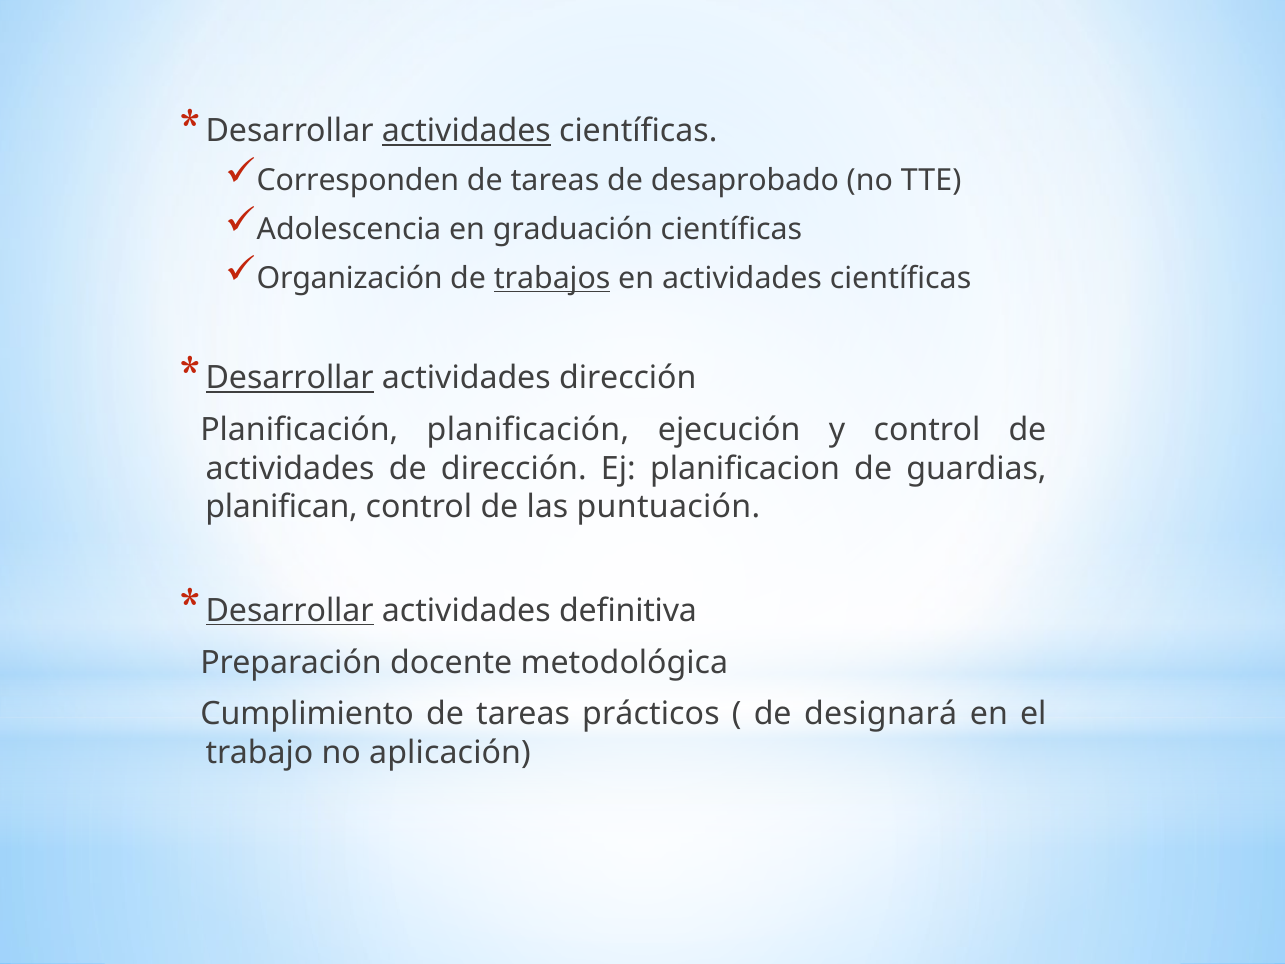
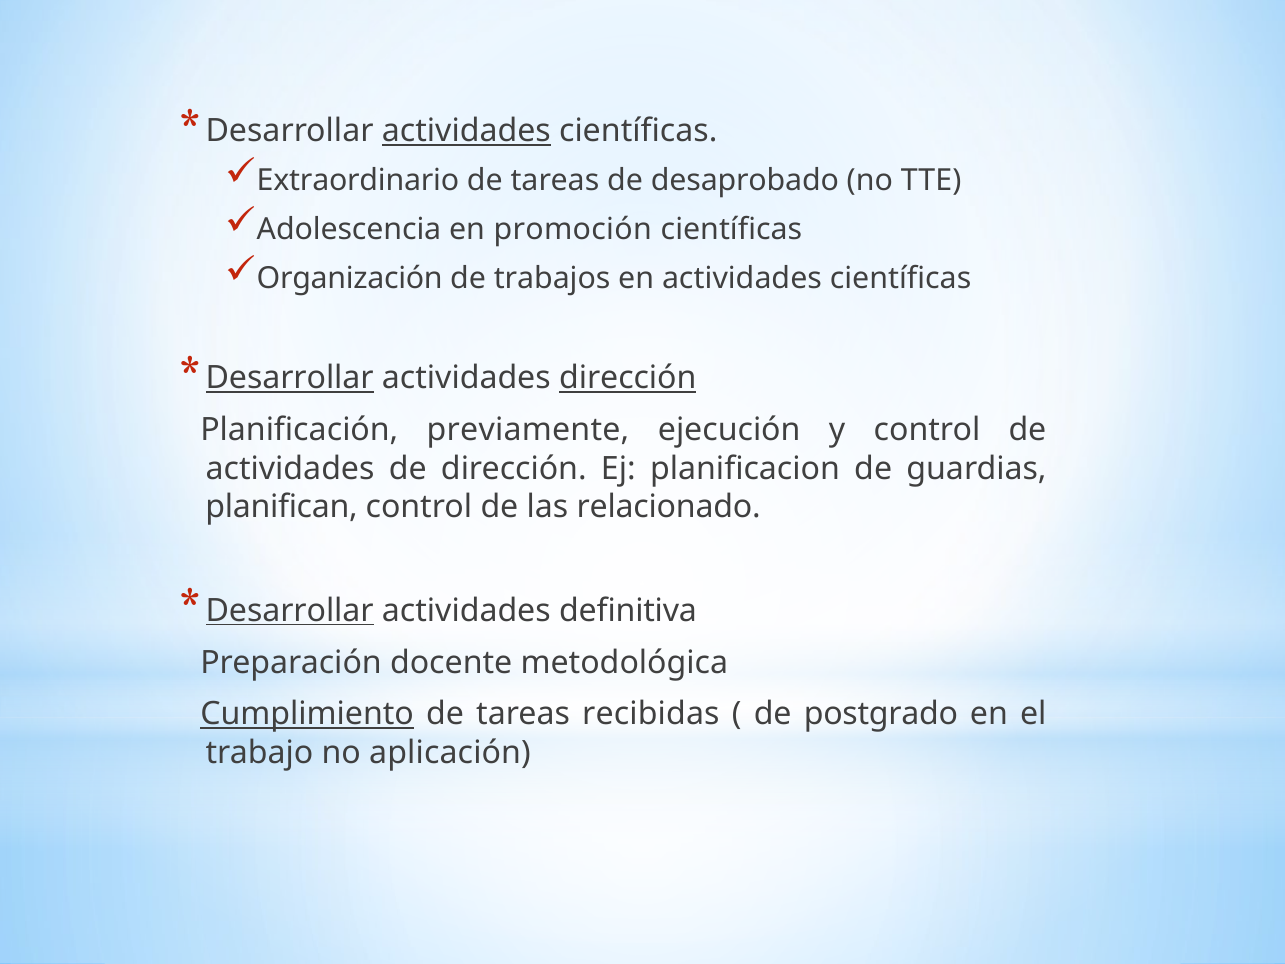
Corresponden: Corresponden -> Extraordinario
graduación: graduación -> promoción
trabajos underline: present -> none
dirección at (628, 378) underline: none -> present
Planificación planificación: planificación -> previamente
puntuación: puntuación -> relacionado
Cumplimiento underline: none -> present
prácticos: prácticos -> recibidas
designará: designará -> postgrado
